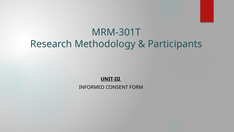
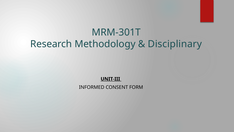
Participants: Participants -> Disciplinary
